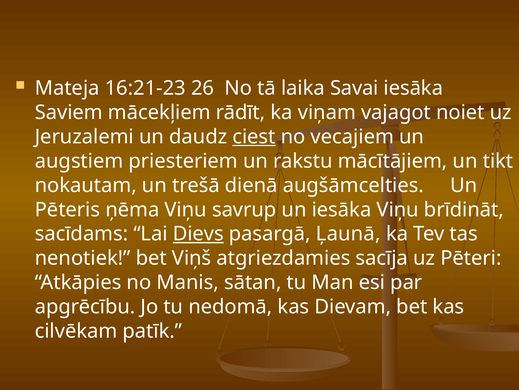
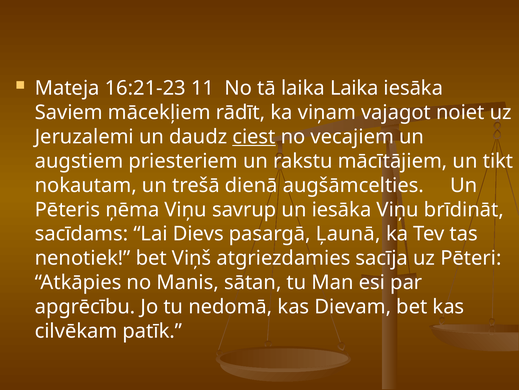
26: 26 -> 11
laika Savai: Savai -> Laika
Dievs underline: present -> none
